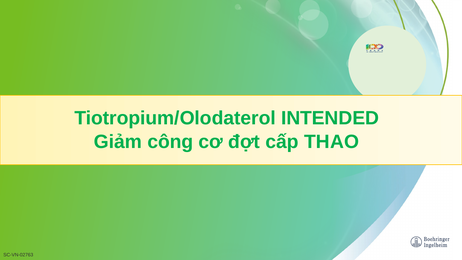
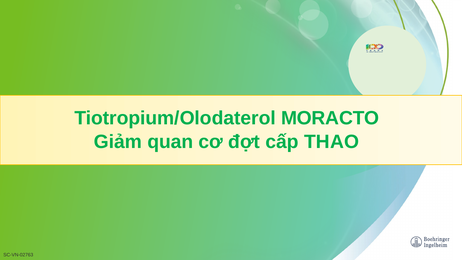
INTENDED: INTENDED -> MORACTO
công: công -> quan
